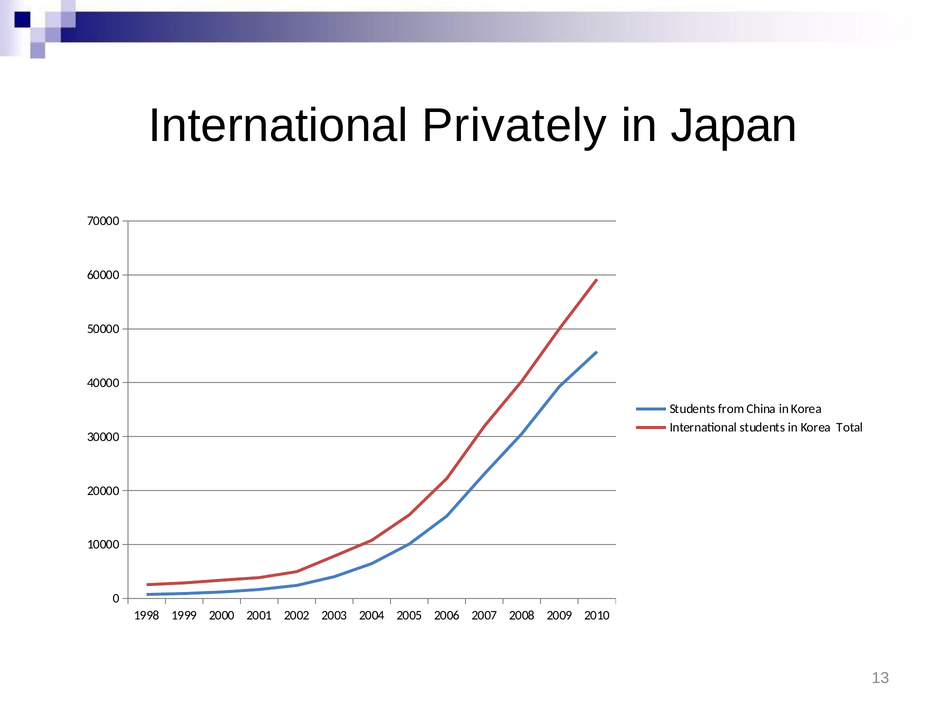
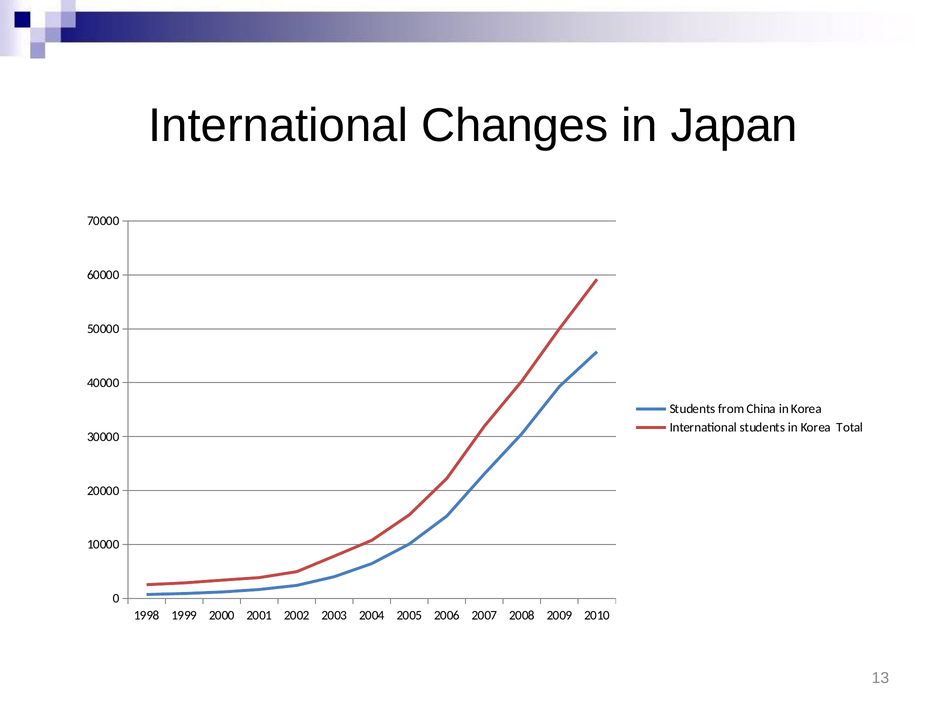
Privately: Privately -> Changes
